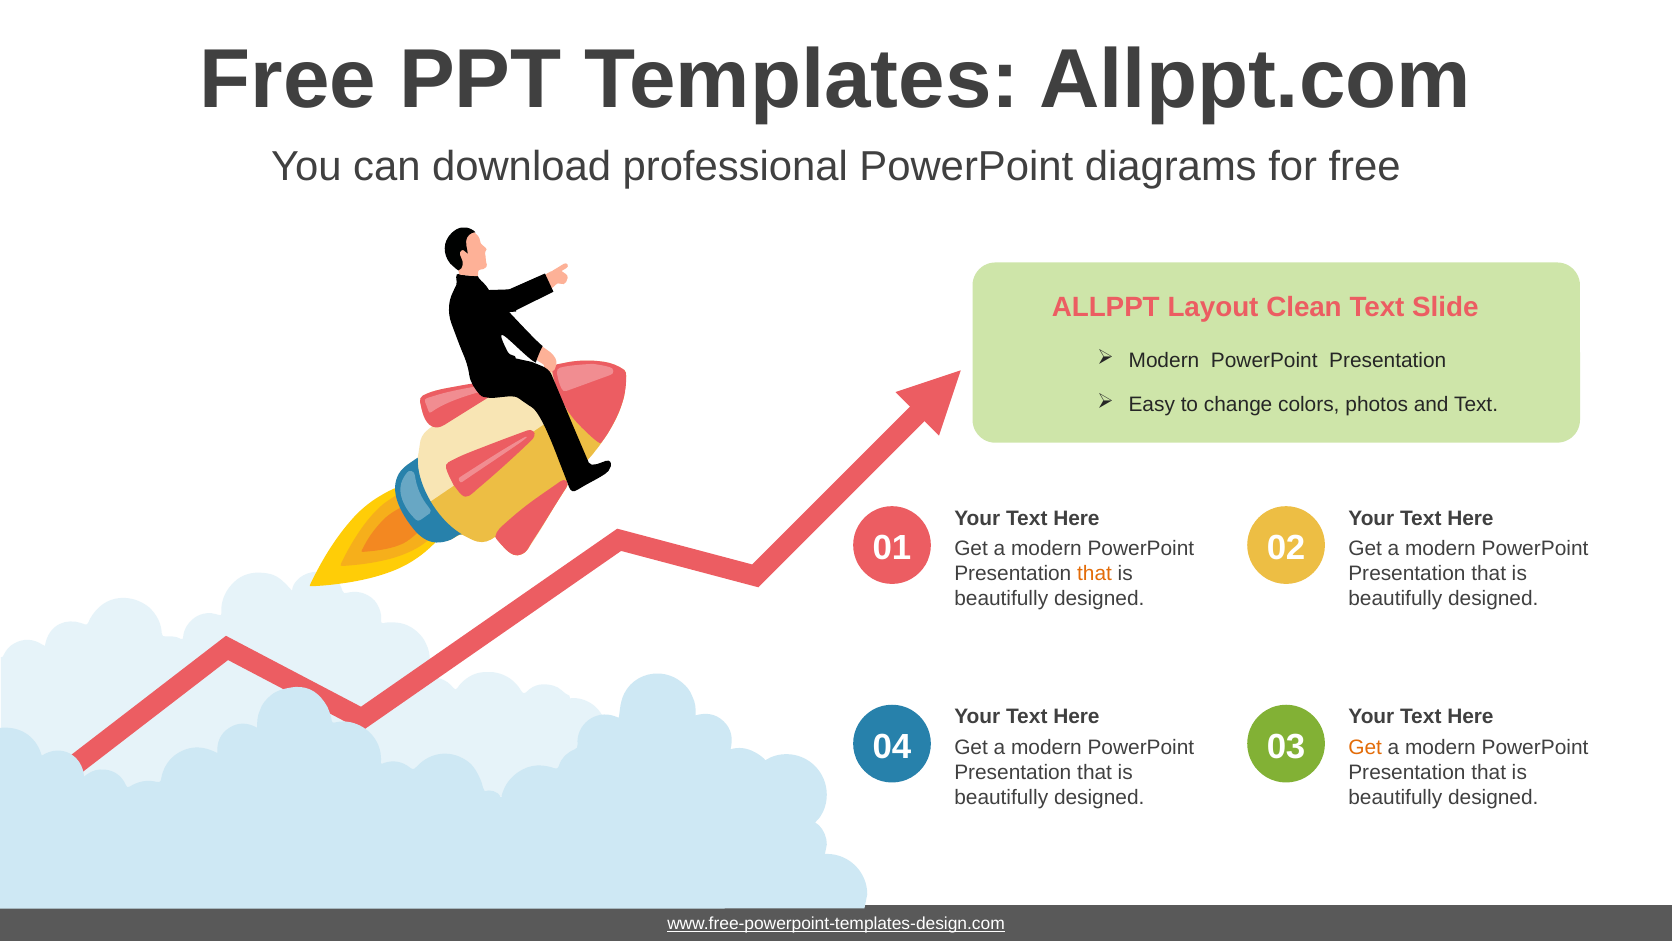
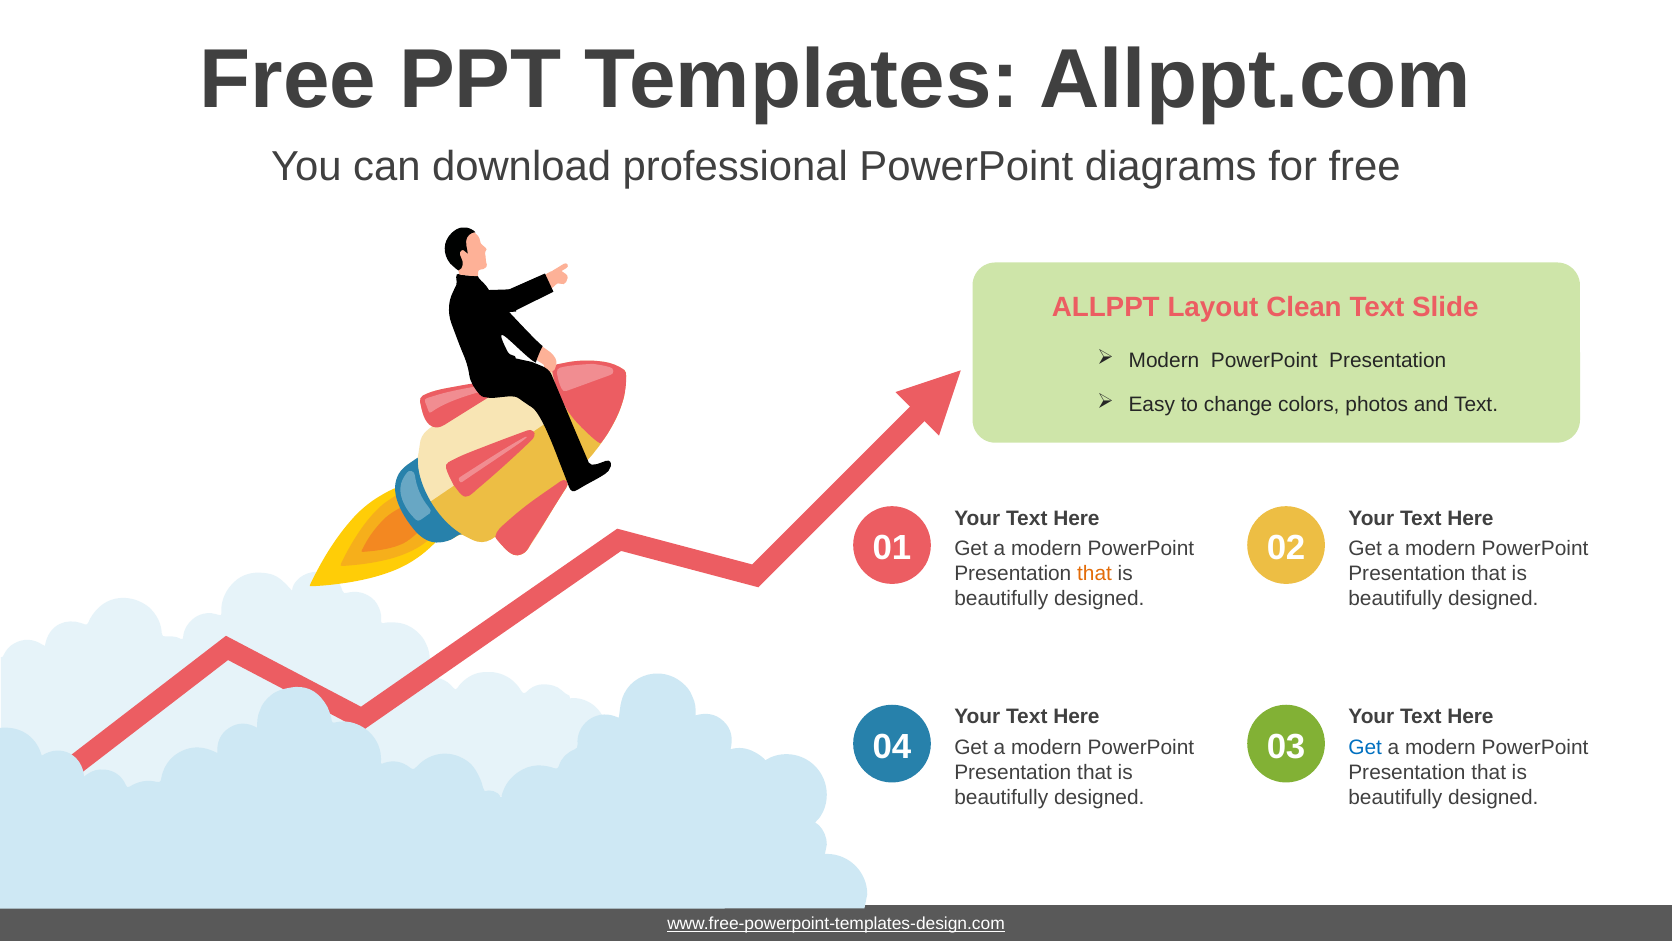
Get at (1365, 747) colour: orange -> blue
